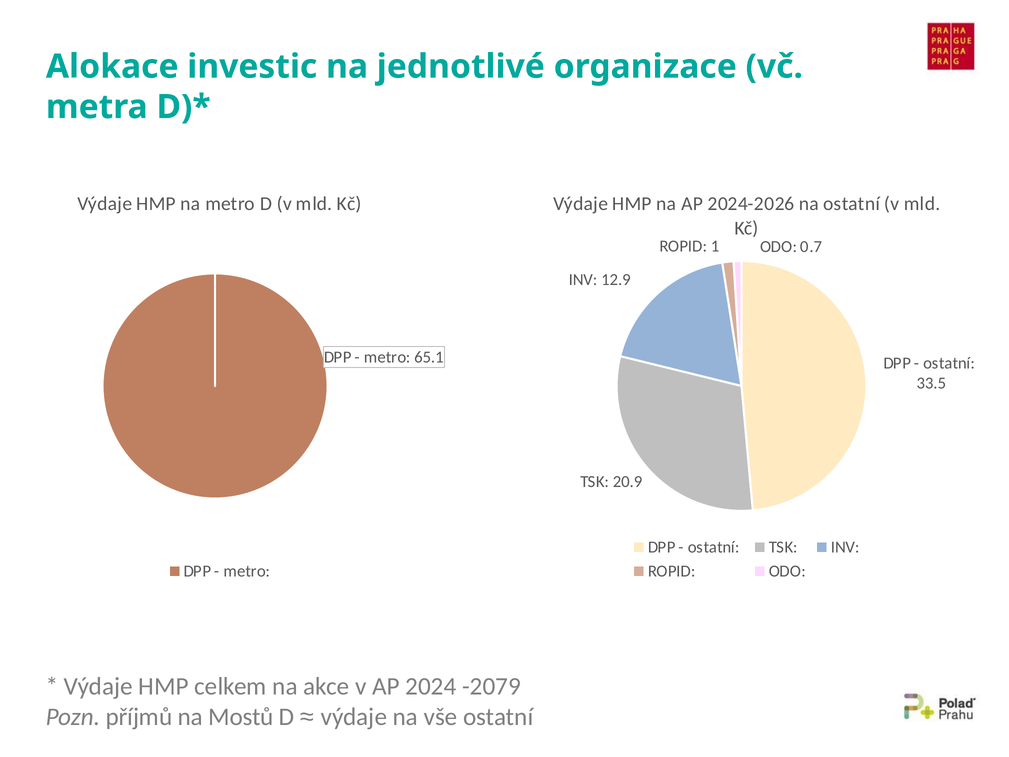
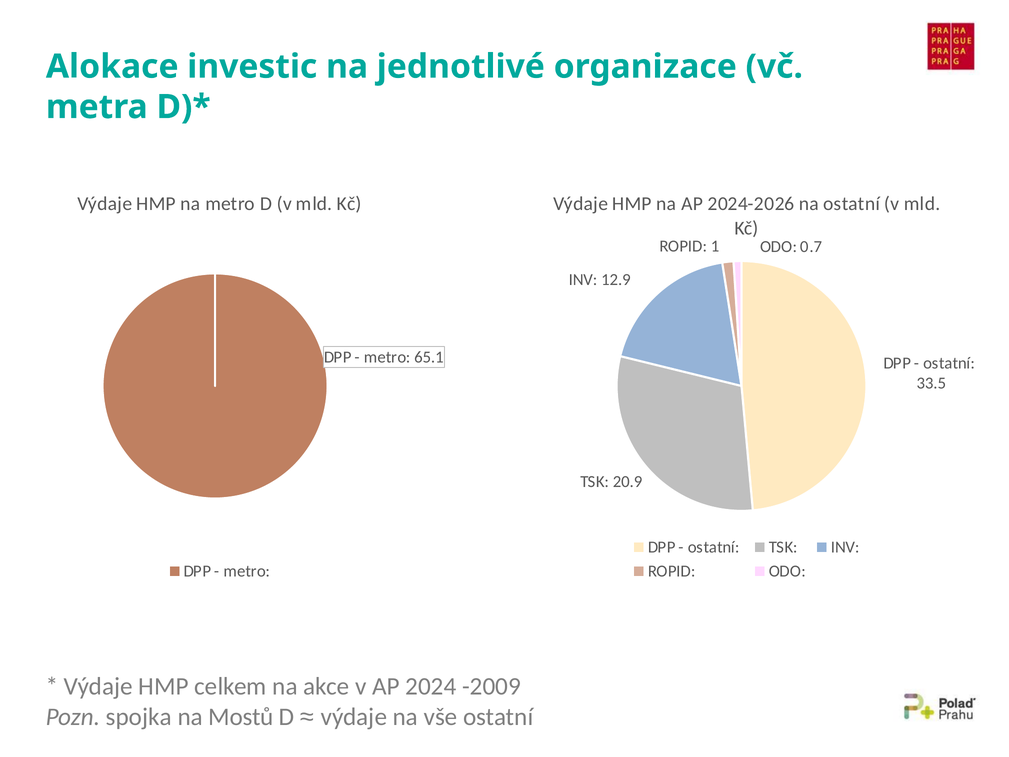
-2079: -2079 -> -2009
příjmů: příjmů -> spojka
